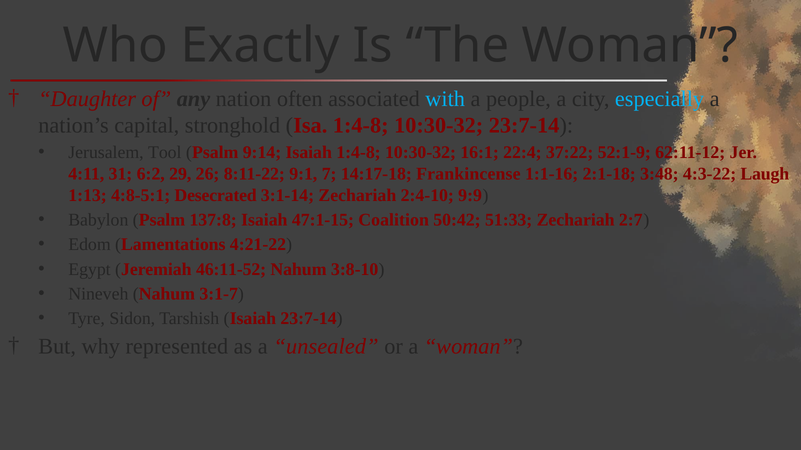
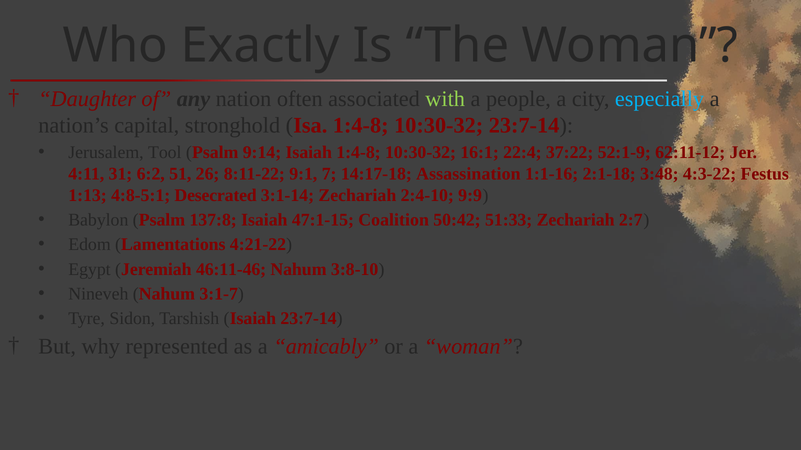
with colour: light blue -> light green
29: 29 -> 51
Frankincense: Frankincense -> Assassination
Laugh: Laugh -> Festus
46:11-52: 46:11-52 -> 46:11-46
unsealed: unsealed -> amicably
